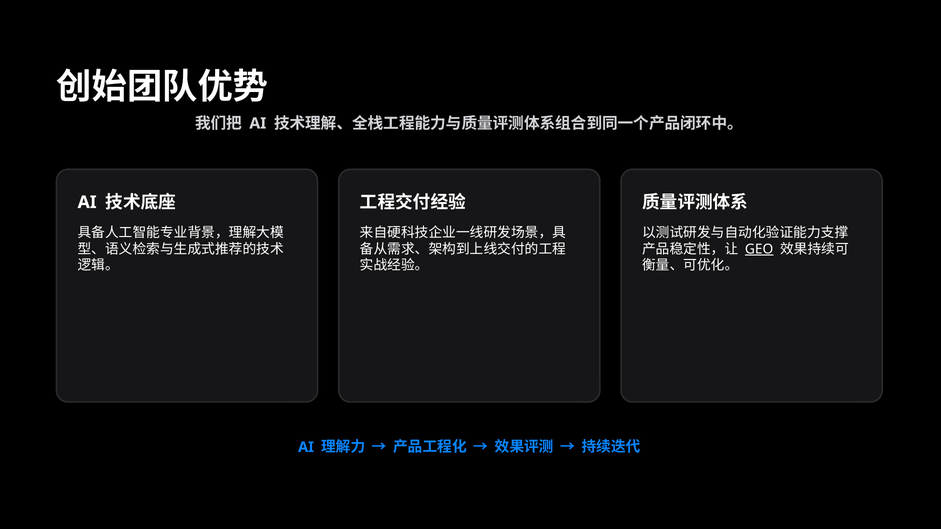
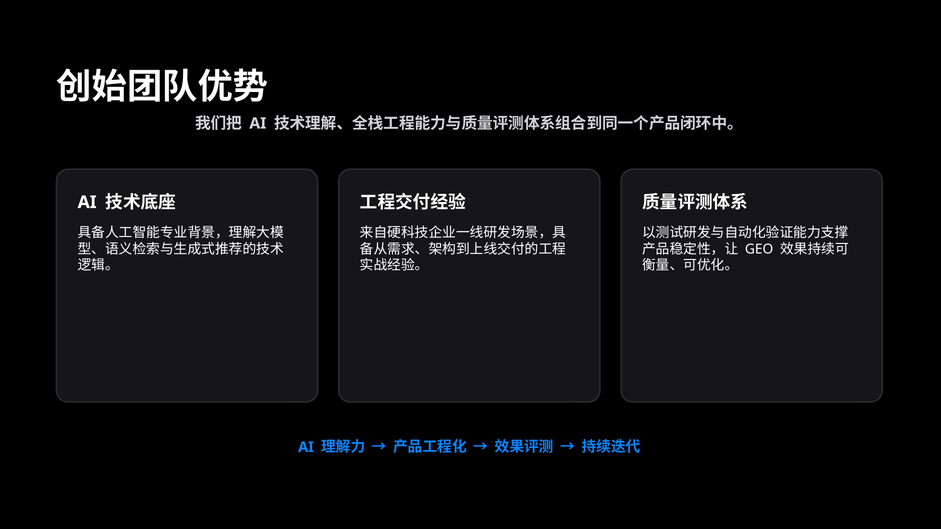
GEO underline: present -> none
